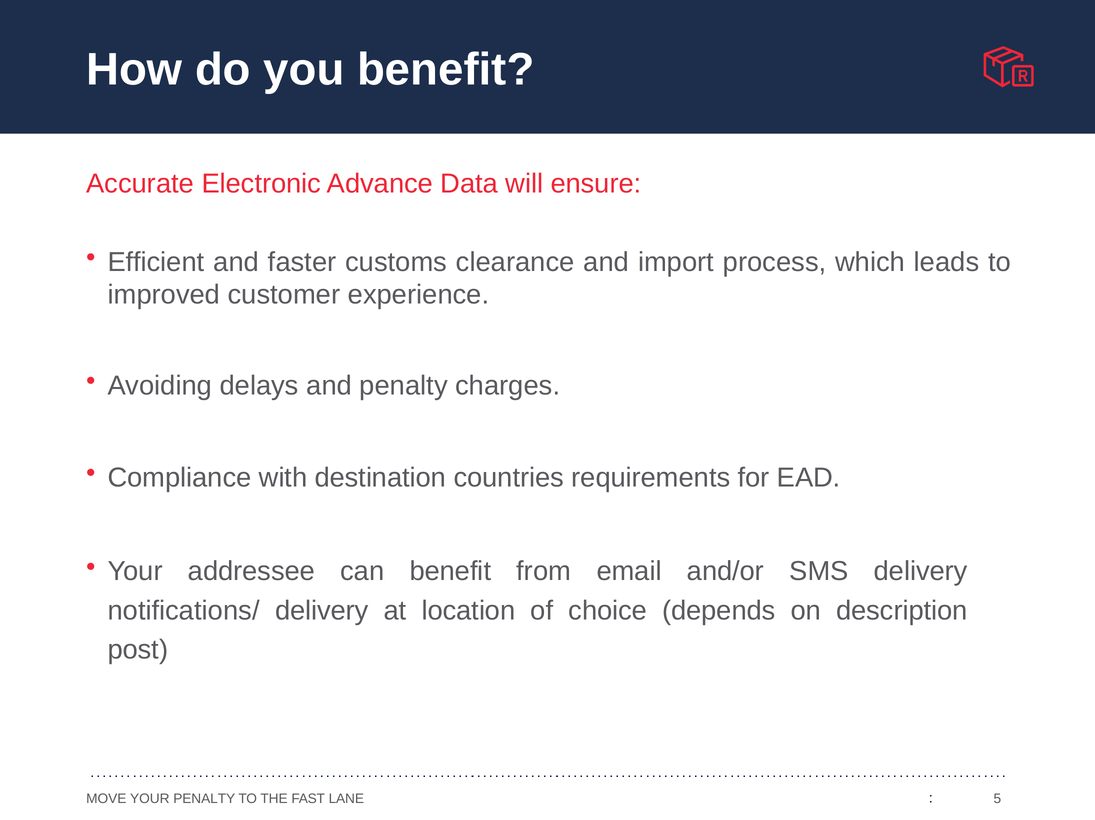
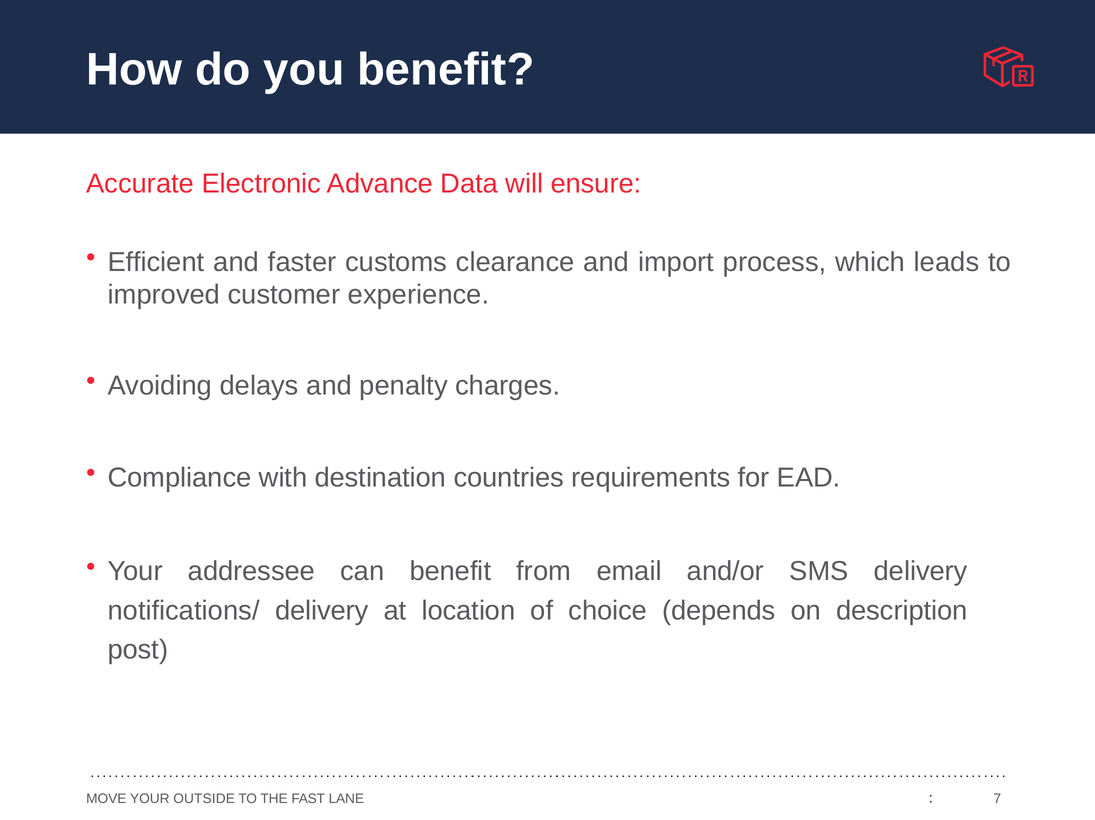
YOUR PENALTY: PENALTY -> OUTSIDE
5: 5 -> 7
